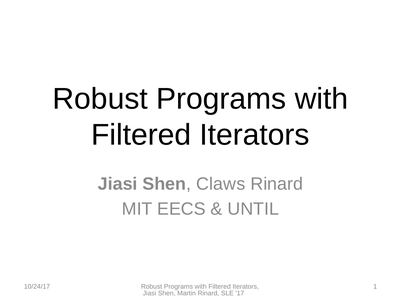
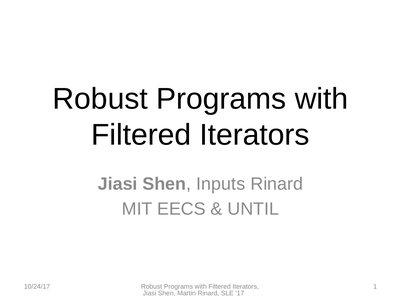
Claws: Claws -> Inputs
